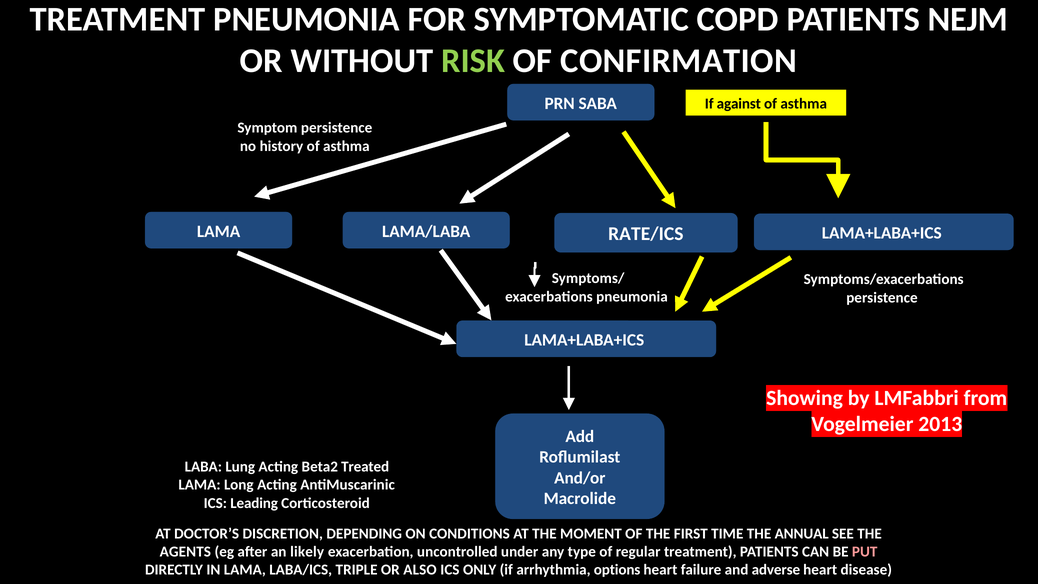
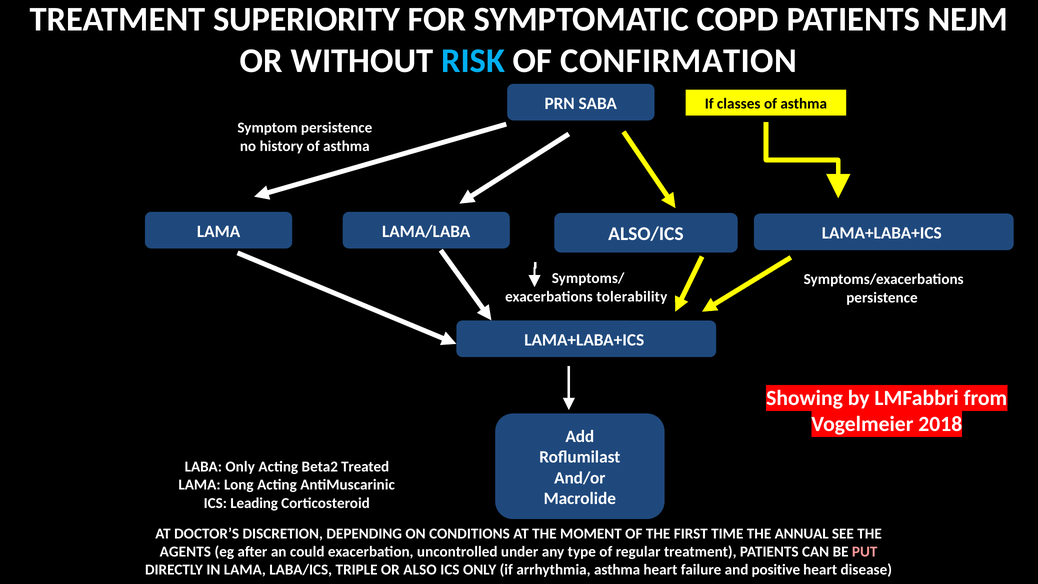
TREATMENT PNEUMONIA: PNEUMONIA -> SUPERIORITY
RISK colour: light green -> light blue
against: against -> classes
RATE/ICS: RATE/ICS -> ALSO/ICS
exacerbations pneumonia: pneumonia -> tolerability
2013: 2013 -> 2018
LABA Lung: Lung -> Only
likely: likely -> could
arrhythmia options: options -> asthma
adverse: adverse -> positive
